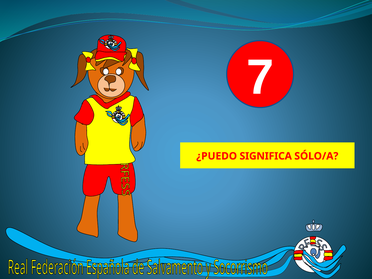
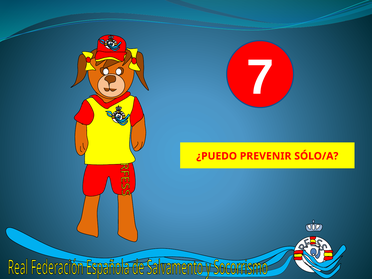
SIGNIFICA: SIGNIFICA -> PREVENIR
